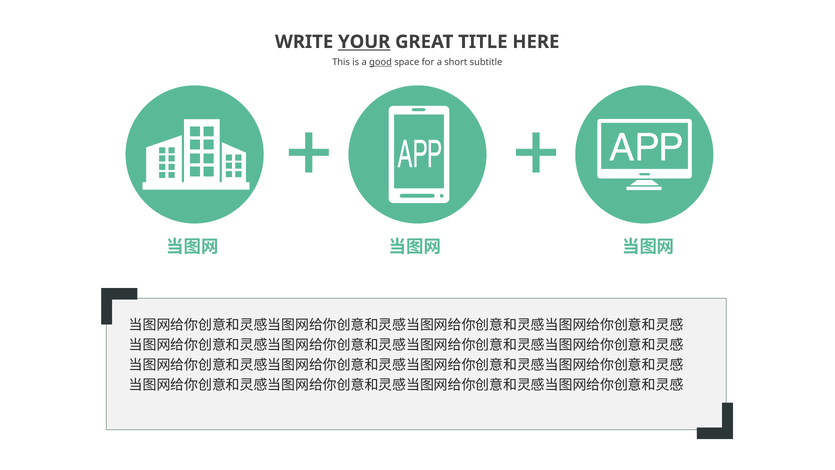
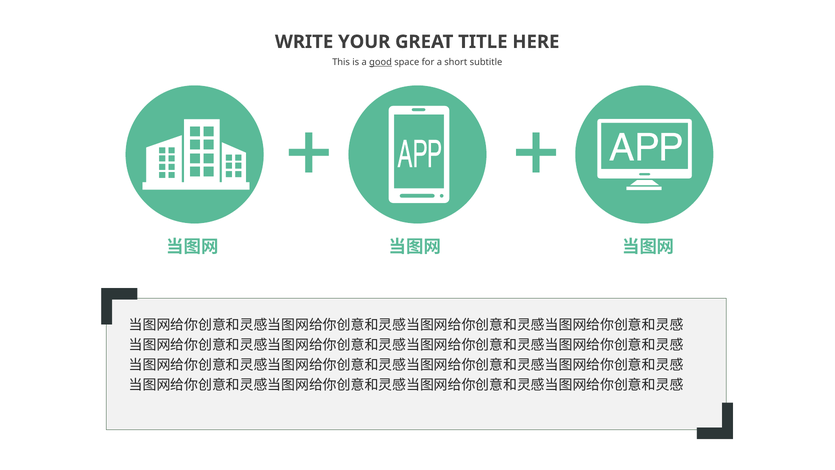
YOUR underline: present -> none
